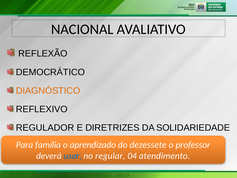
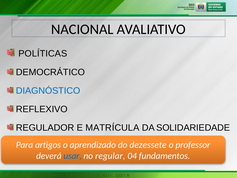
REFLEXÃO: REFLEXÃO -> POLÍTICAS
DIAGNÓSTICO colour: orange -> blue
DIRETRIZES: DIRETRIZES -> MATRÍCULA
família: família -> artigos
atendimento: atendimento -> fundamentos
